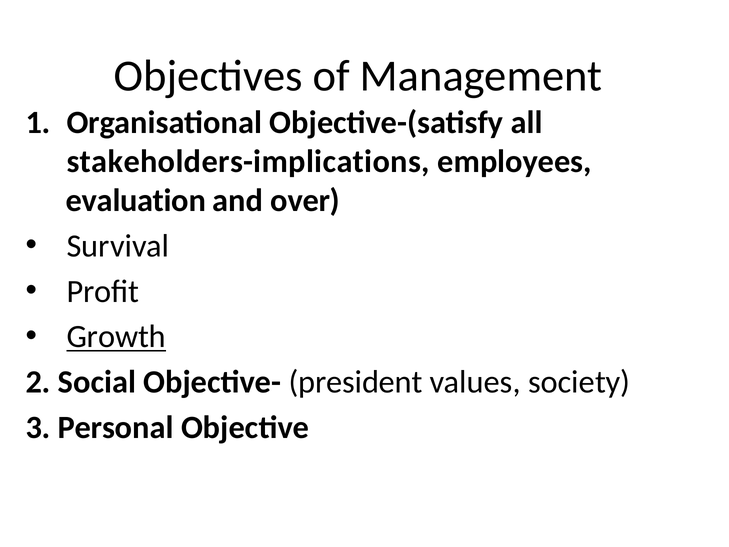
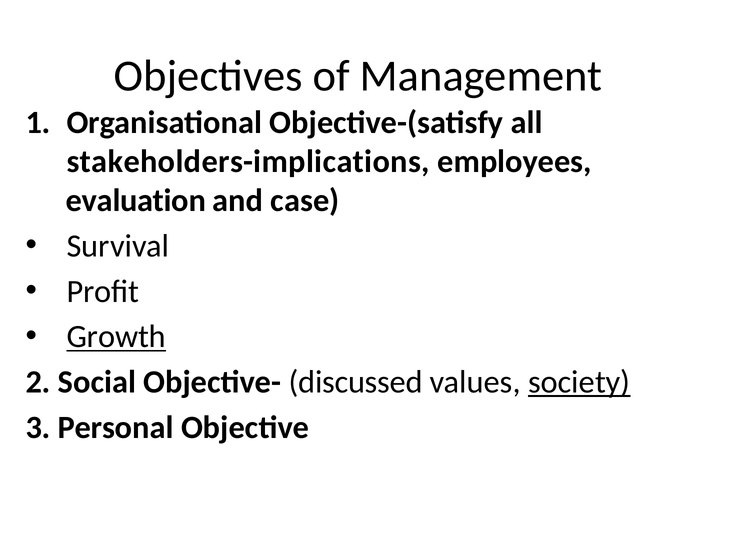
over: over -> case
president: president -> discussed
society underline: none -> present
